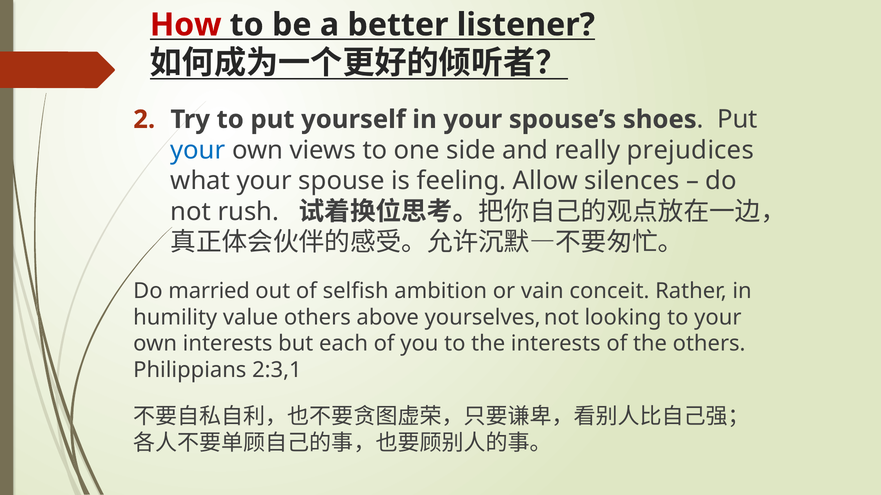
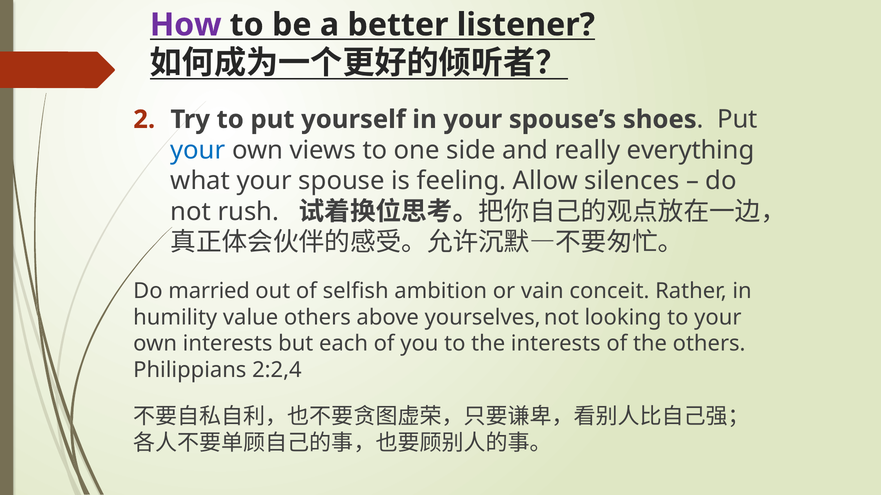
How colour: red -> purple
prejudices: prejudices -> everything
2:3,1: 2:3,1 -> 2:2,4
